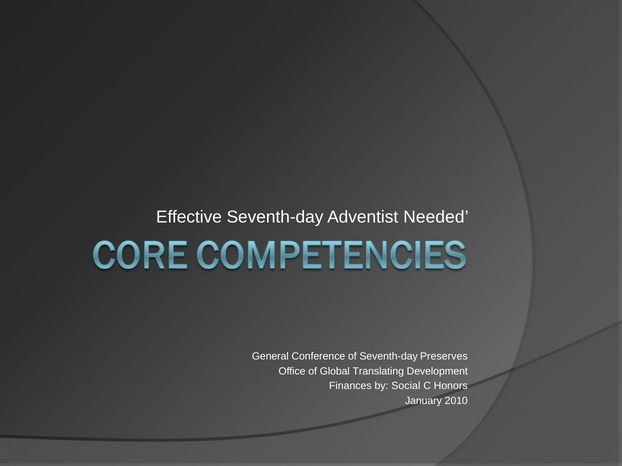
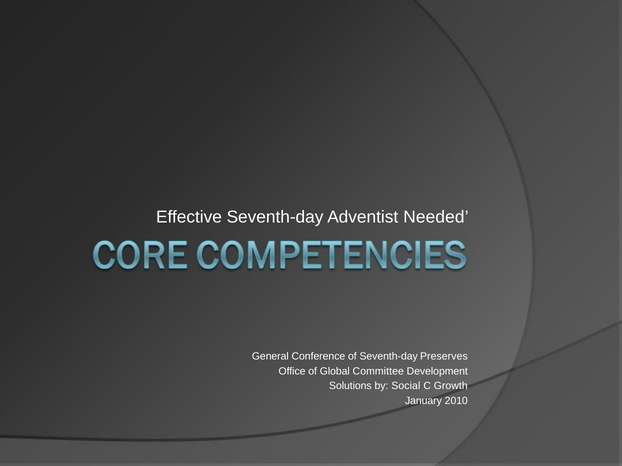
Translating: Translating -> Committee
Finances: Finances -> Solutions
Honors: Honors -> Growth
